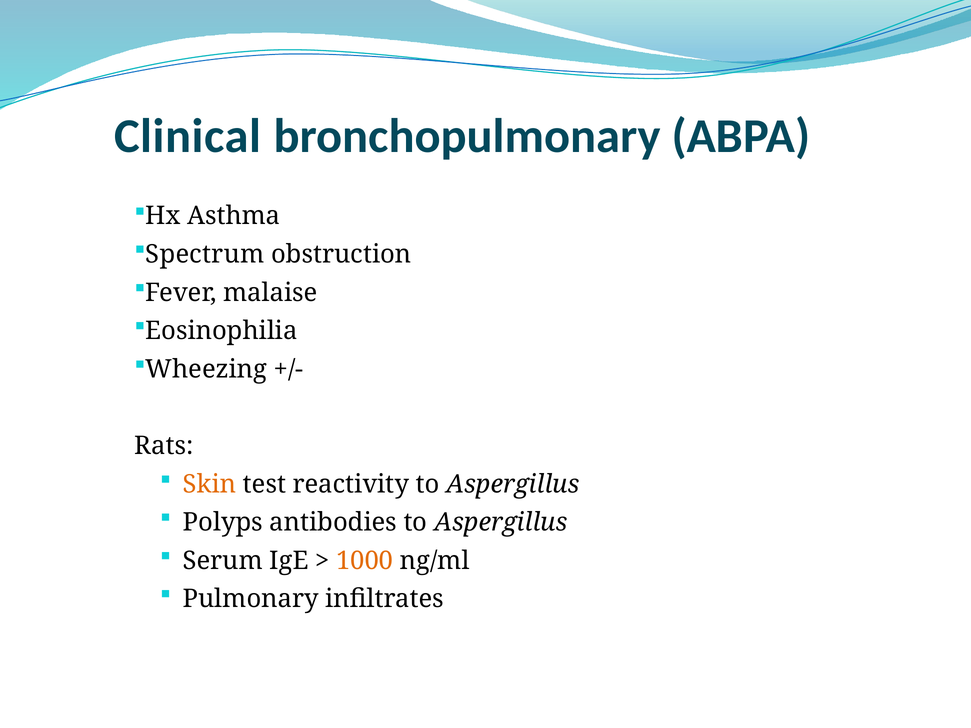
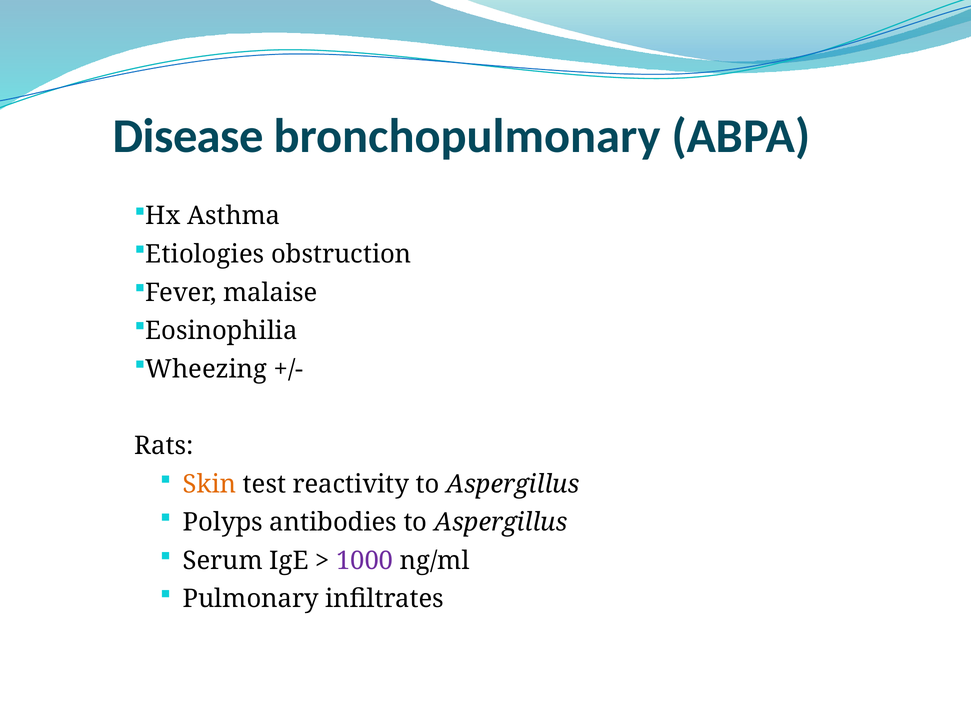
Clinical: Clinical -> Disease
Spectrum: Spectrum -> Etiologies
1000 colour: orange -> purple
